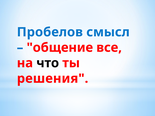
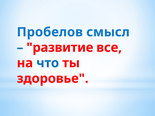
общение: общение -> развитие
что colour: black -> blue
решения: решения -> здоровье
